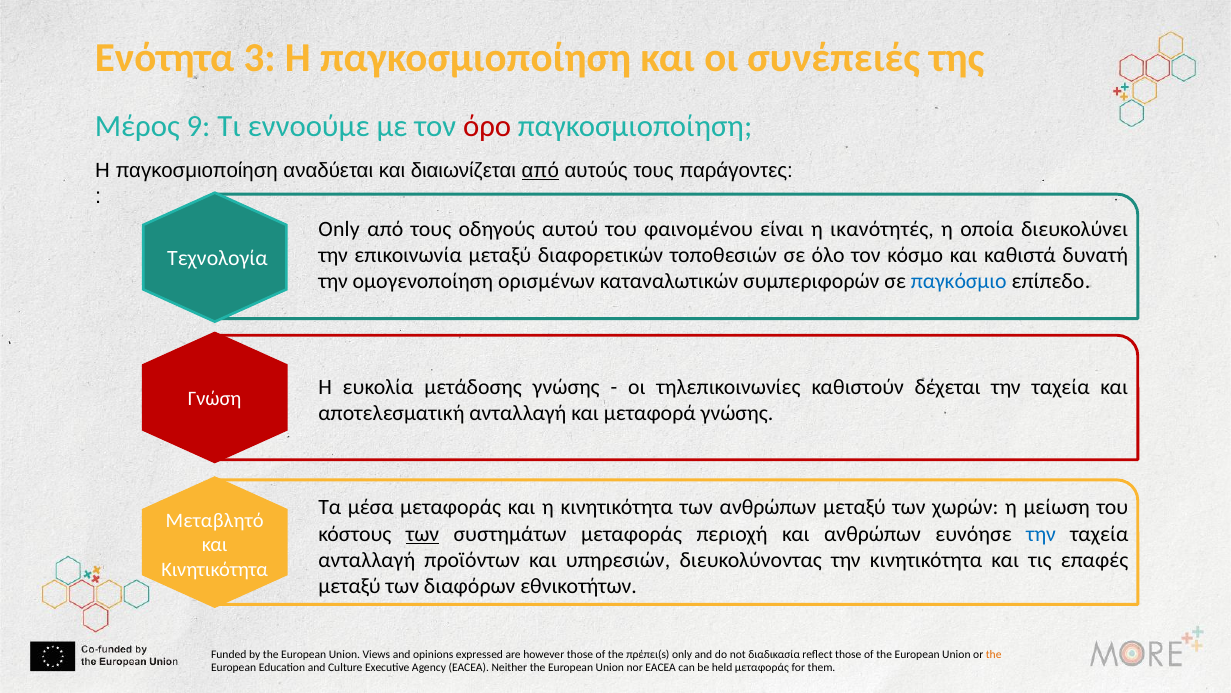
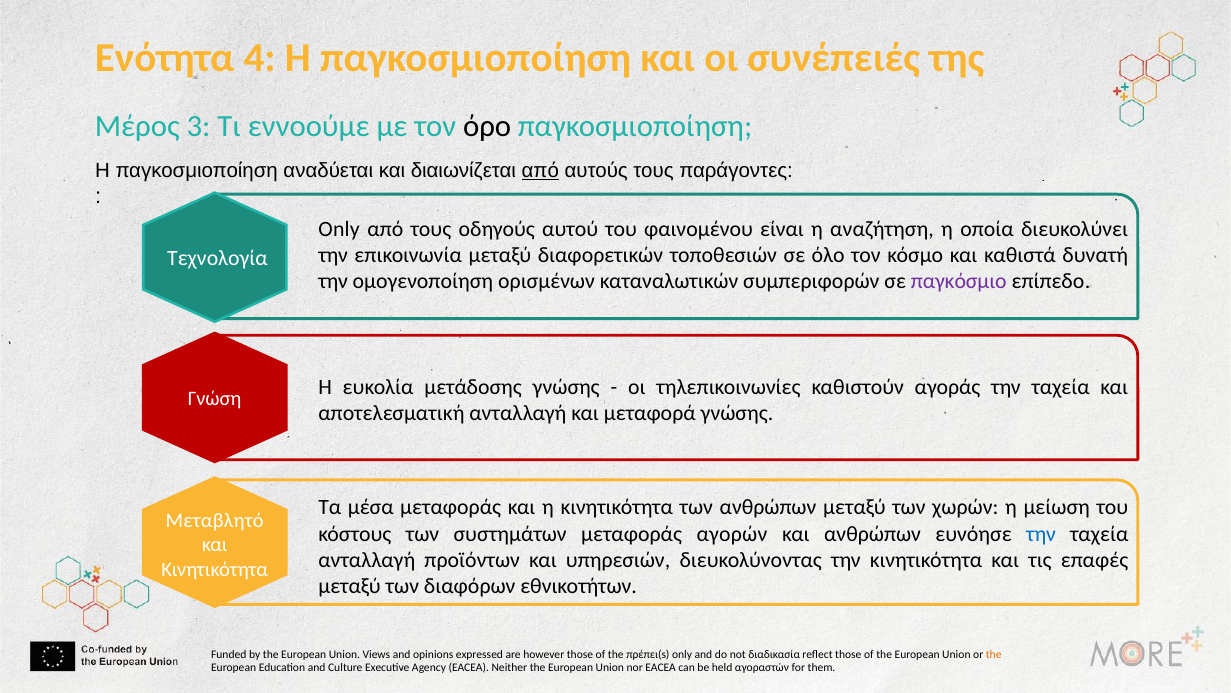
3: 3 -> 4
9: 9 -> 3
όρο colour: red -> black
ικανότητές: ικανότητές -> αναζήτηση
παγκόσμιο colour: blue -> purple
δέχεται: δέχεται -> αγοράς
των at (423, 533) underline: present -> none
περιοχή: περιοχή -> αγορών
held μεταφοράς: μεταφοράς -> αγοραστών
